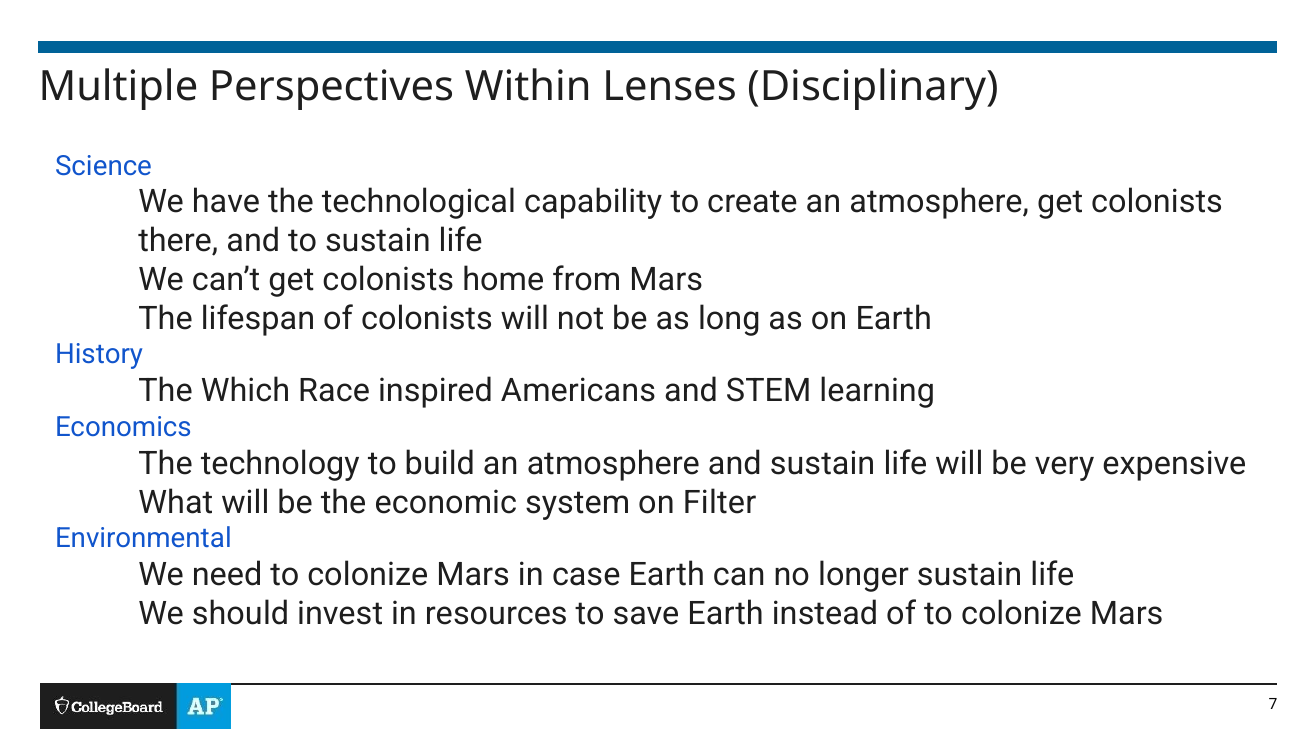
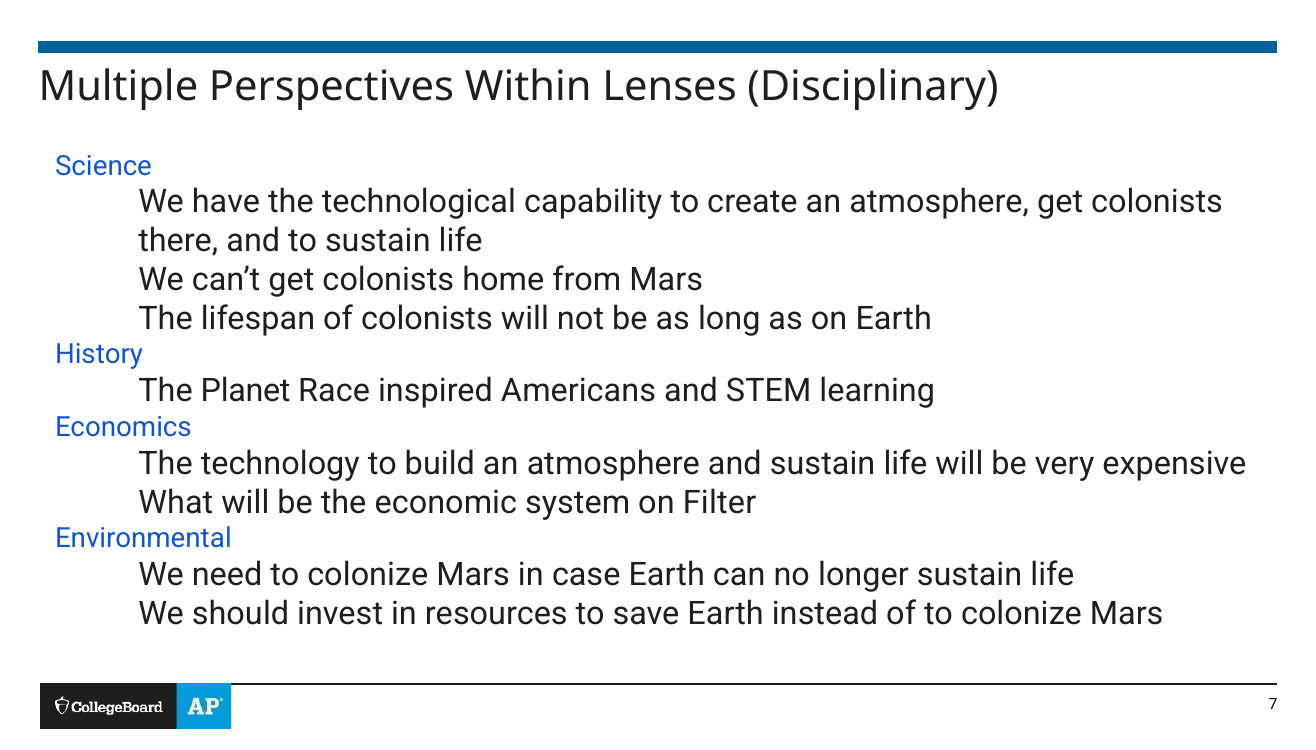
Which: Which -> Planet
